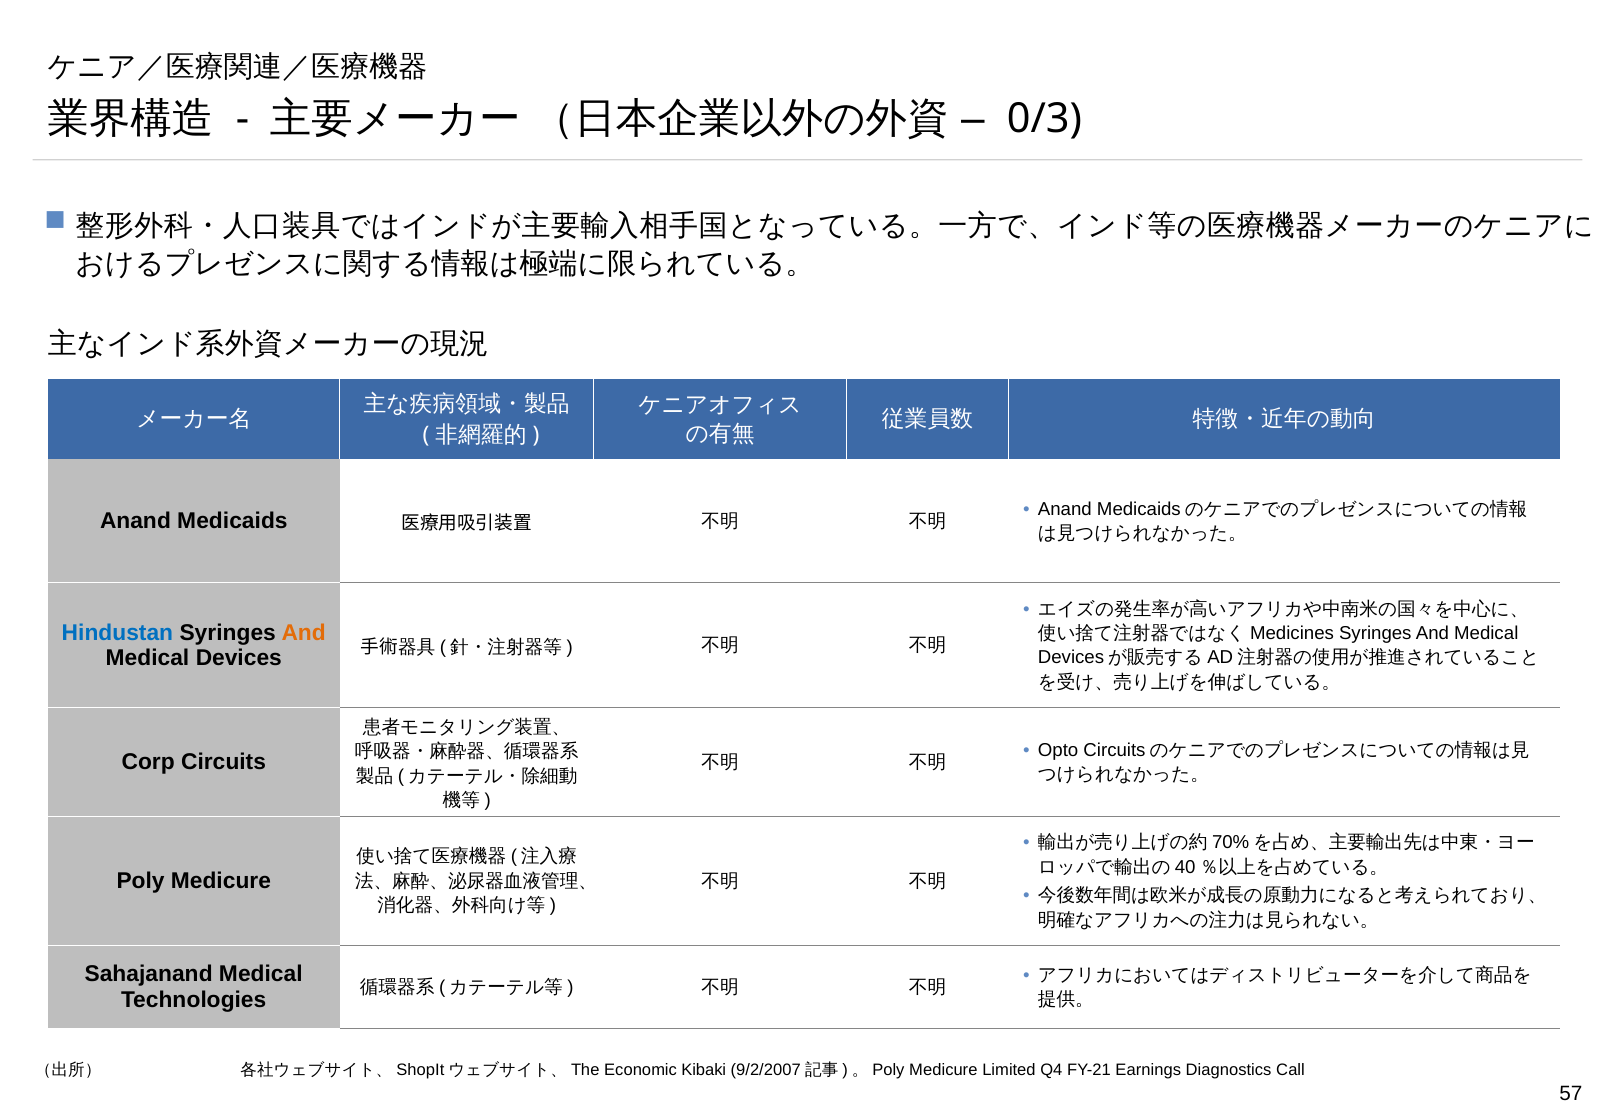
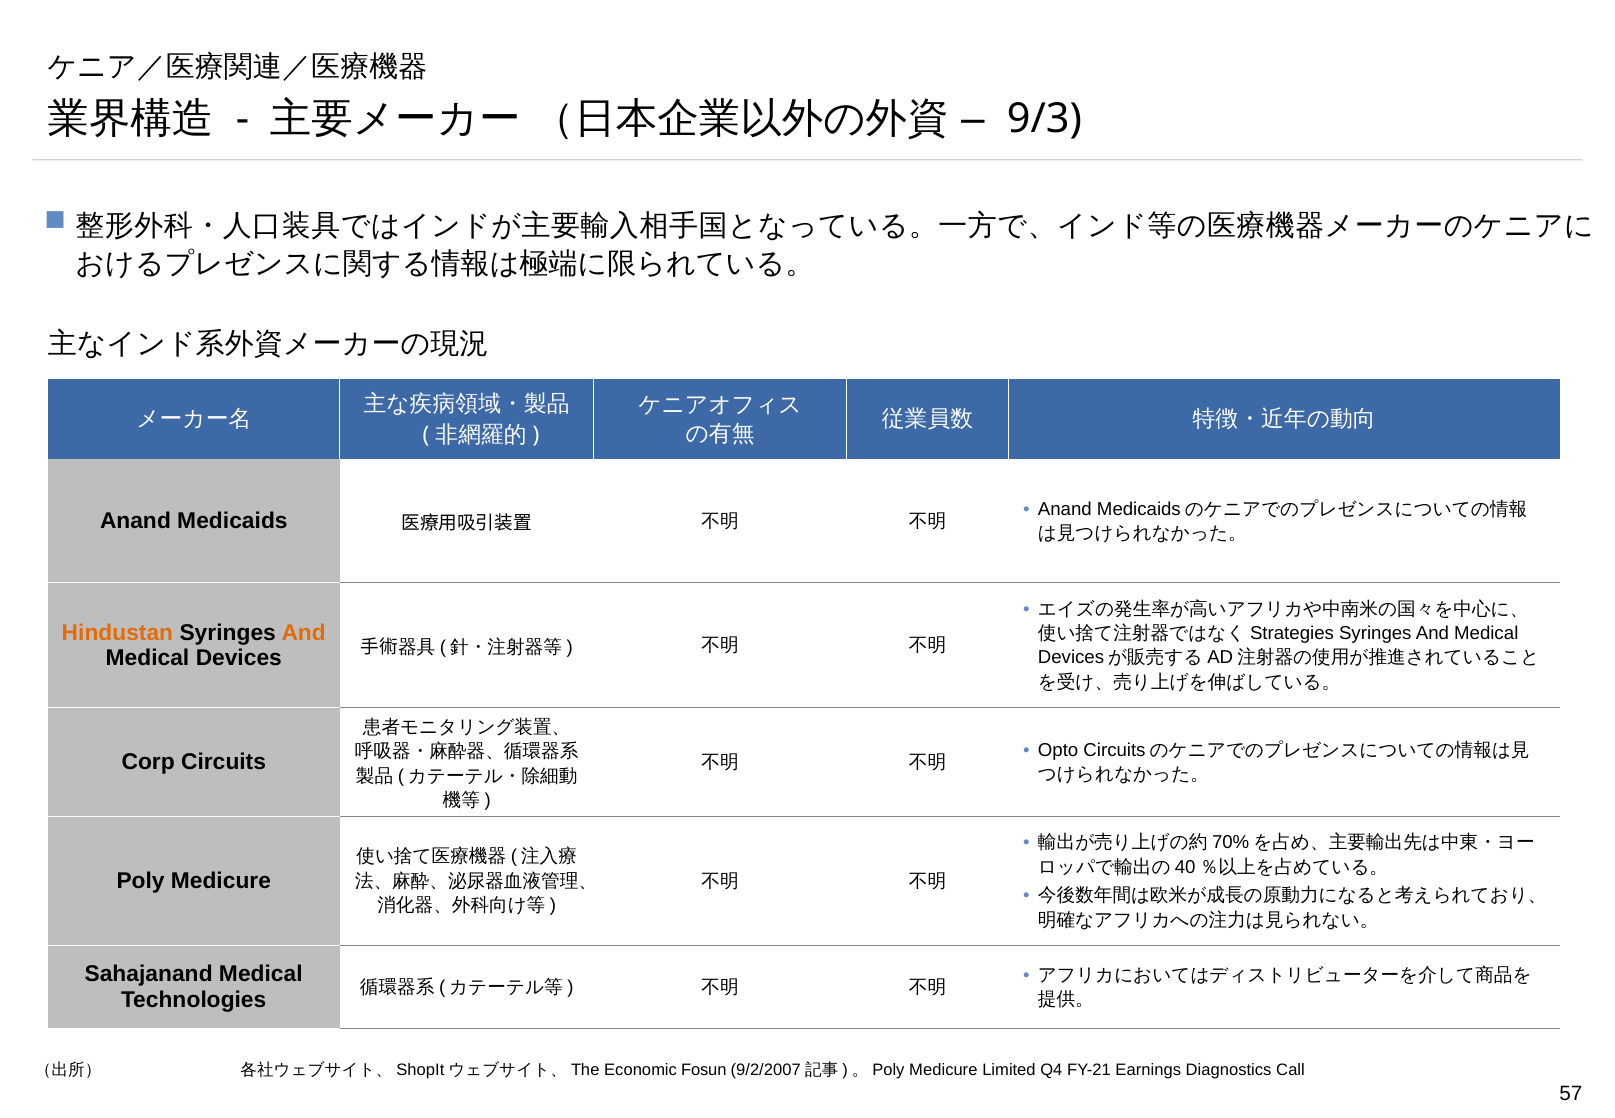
0/3: 0/3 -> 9/3
Hindustan colour: blue -> orange
Medicines: Medicines -> Strategies
Kibaki: Kibaki -> Fosun
